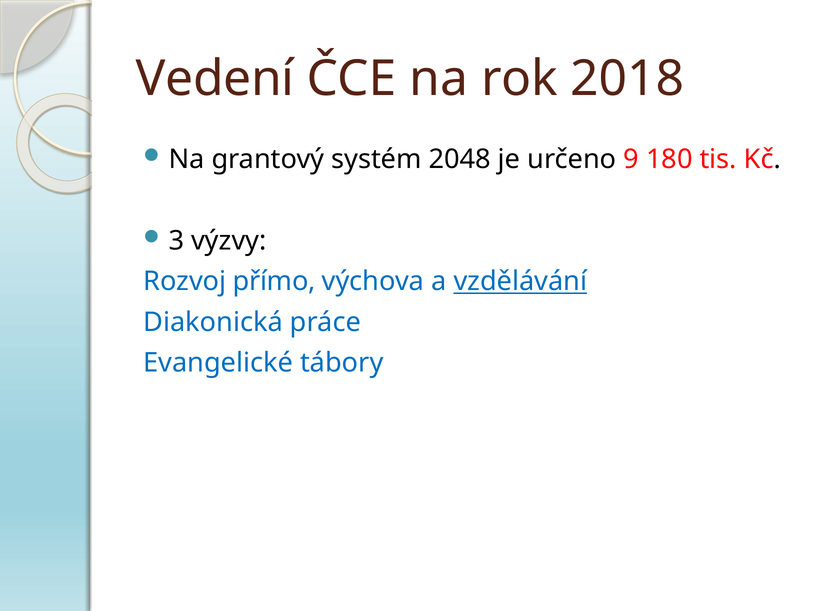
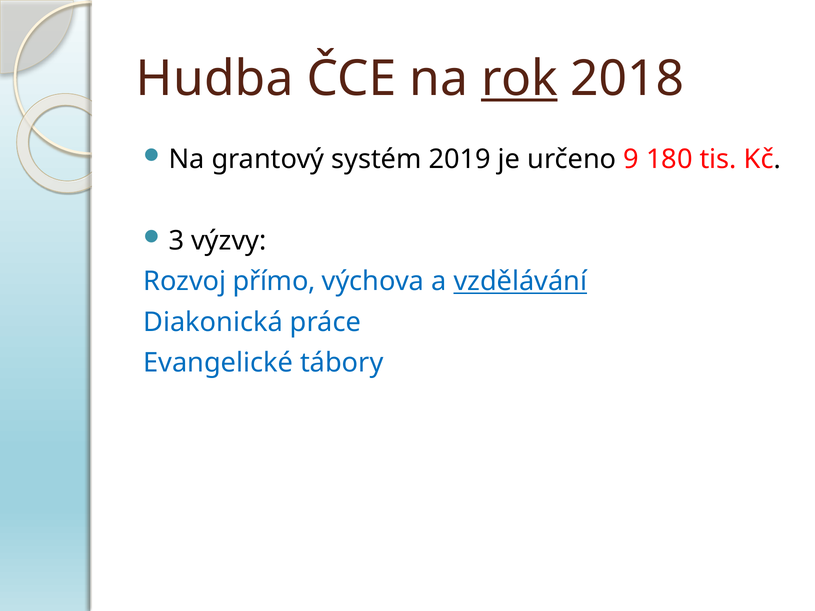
Vedení: Vedení -> Hudba
rok underline: none -> present
2048: 2048 -> 2019
